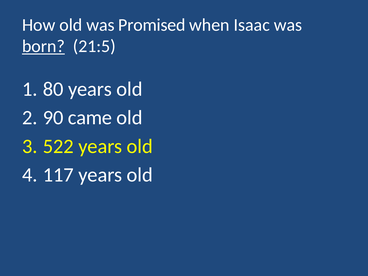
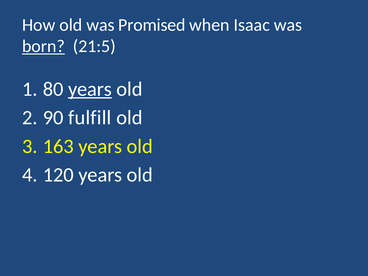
years at (90, 89) underline: none -> present
came: came -> fulfill
522: 522 -> 163
117: 117 -> 120
